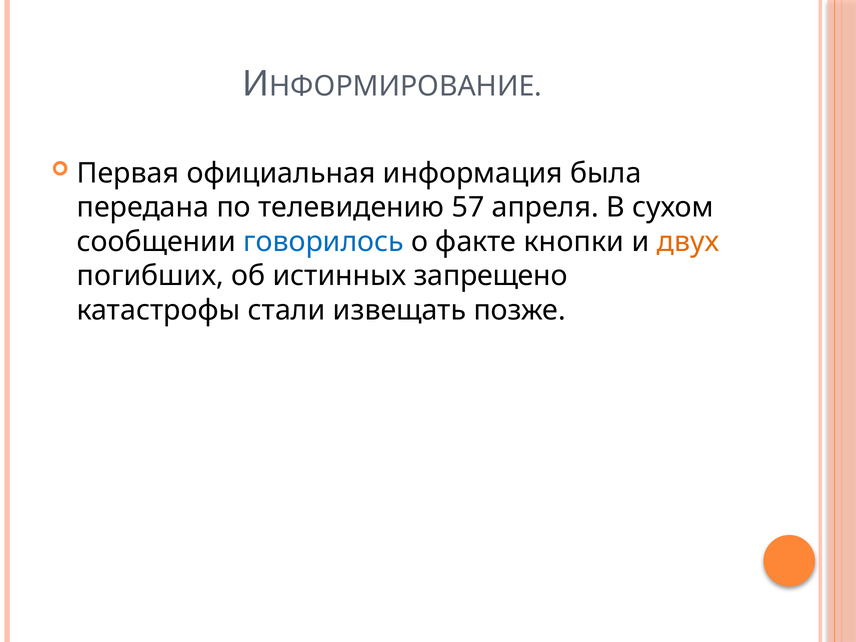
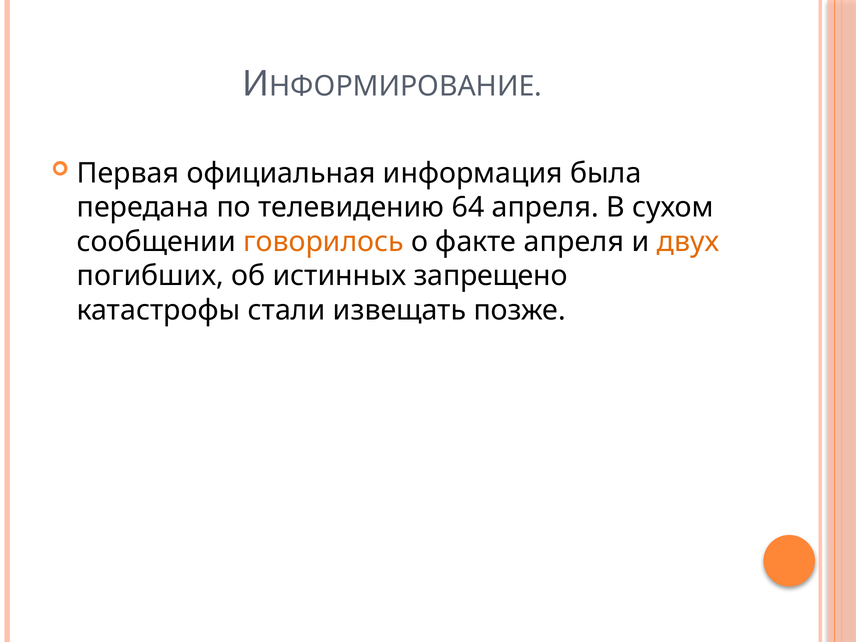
57: 57 -> 64
говорилось colour: blue -> orange
факте кнопки: кнопки -> апреля
